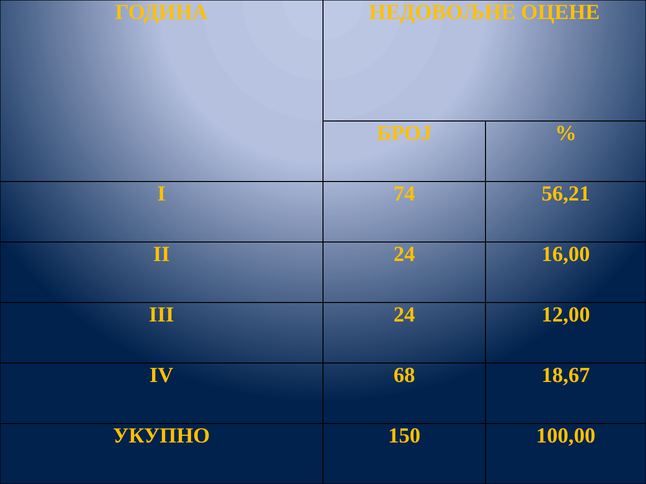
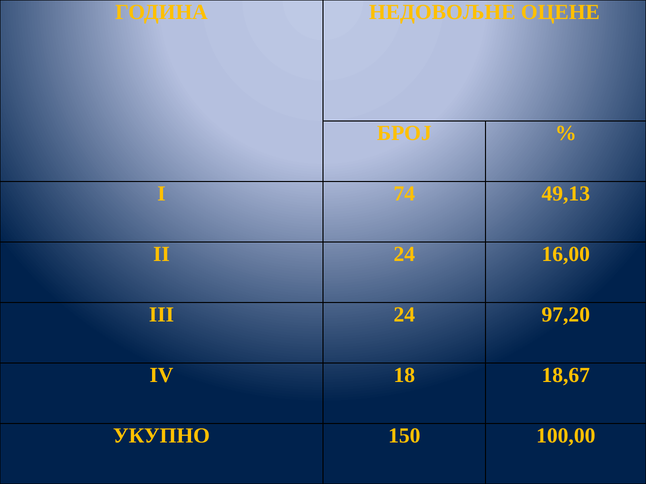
56,21: 56,21 -> 49,13
12,00: 12,00 -> 97,20
68: 68 -> 18
